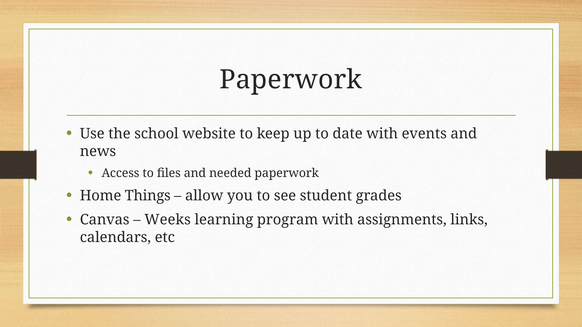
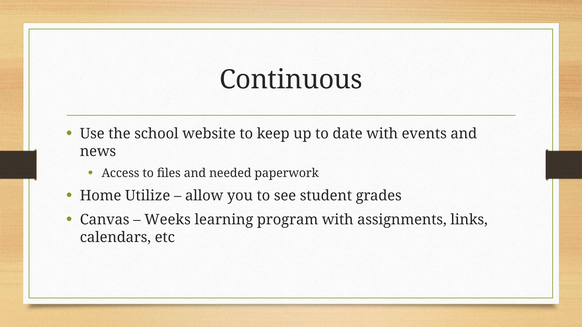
Paperwork at (291, 80): Paperwork -> Continuous
Things: Things -> Utilize
